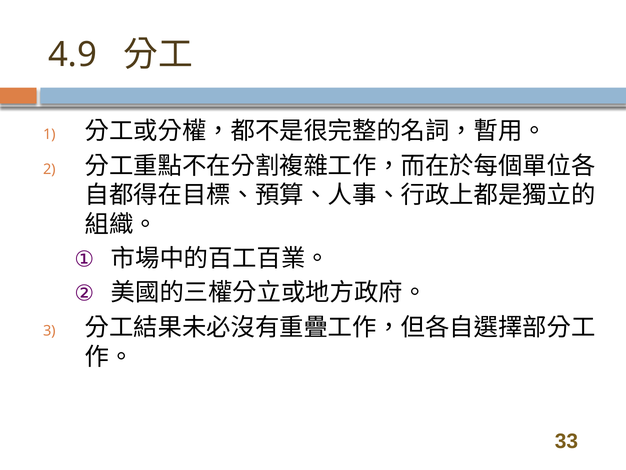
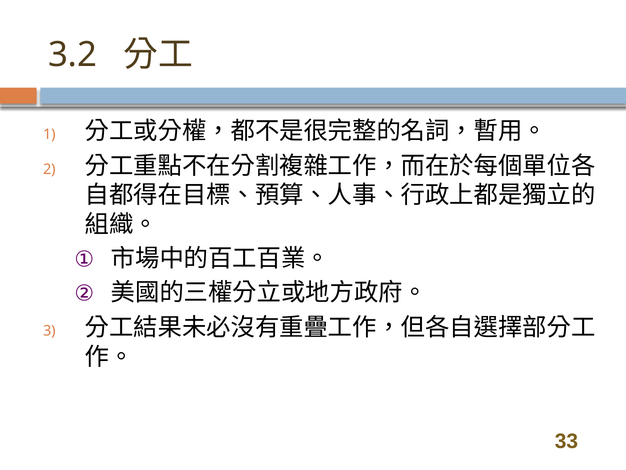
4.9: 4.9 -> 3.2
